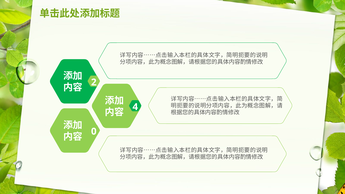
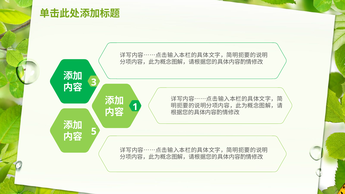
2: 2 -> 3
4: 4 -> 1
0: 0 -> 5
